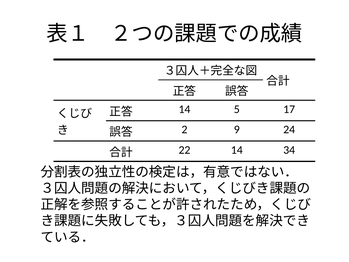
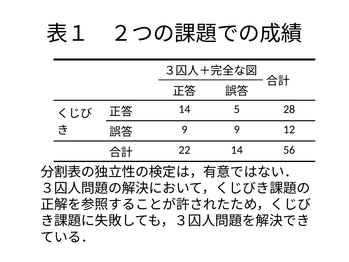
17: 17 -> 28
2 at (184, 129): 2 -> 9
24: 24 -> 12
34: 34 -> 56
